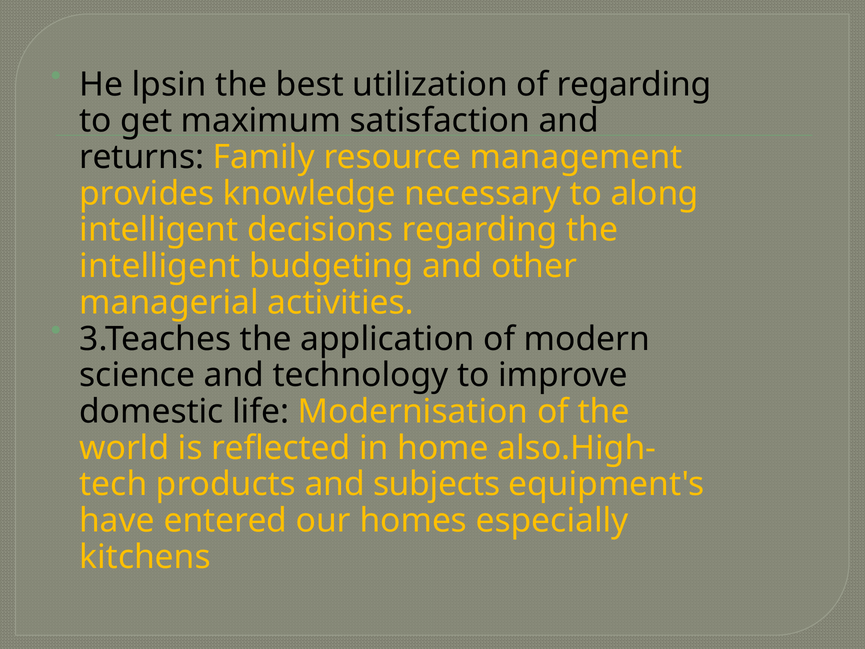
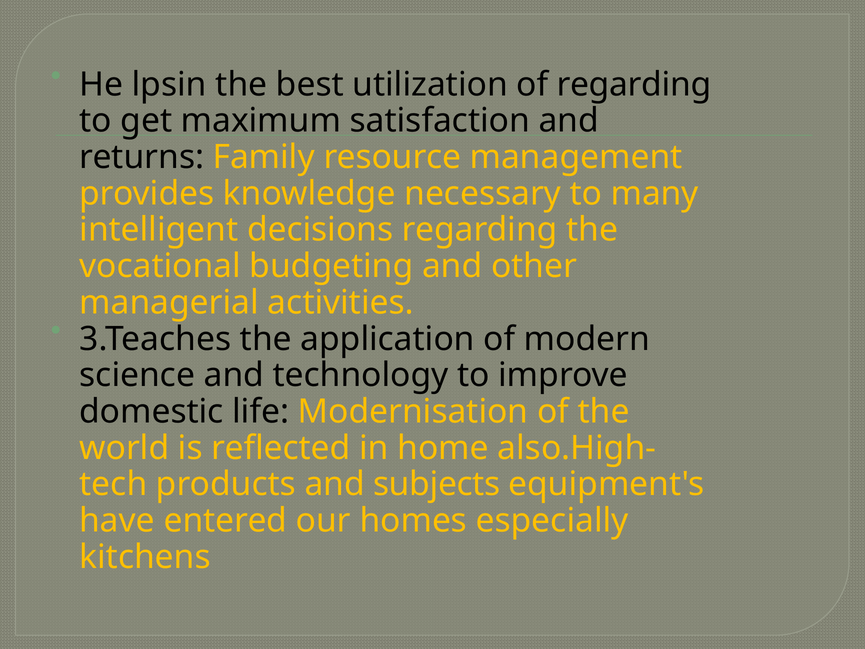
along: along -> many
intelligent at (160, 266): intelligent -> vocational
